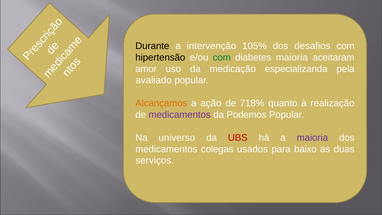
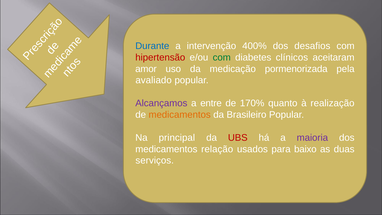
Durante colour: black -> blue
105%: 105% -> 400%
hipertensão colour: black -> red
diabetes maioria: maioria -> clínicos
especializanda: especializanda -> pormenorizada
Alcançamos colour: orange -> purple
ação: ação -> entre
718%: 718% -> 170%
medicamentos at (180, 115) colour: purple -> orange
Podemos: Podemos -> Brasileiro
universo: universo -> principal
colegas: colegas -> relação
